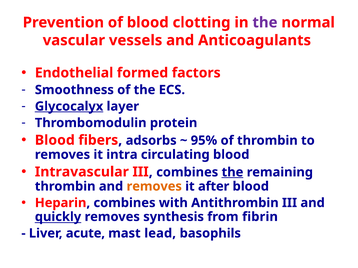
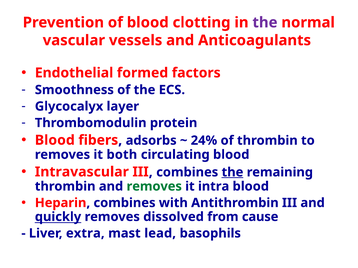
Glycocalyx underline: present -> none
95%: 95% -> 24%
intra: intra -> both
removes at (154, 187) colour: orange -> green
after: after -> intra
synthesis: synthesis -> dissolved
fibrin: fibrin -> cause
acute: acute -> extra
